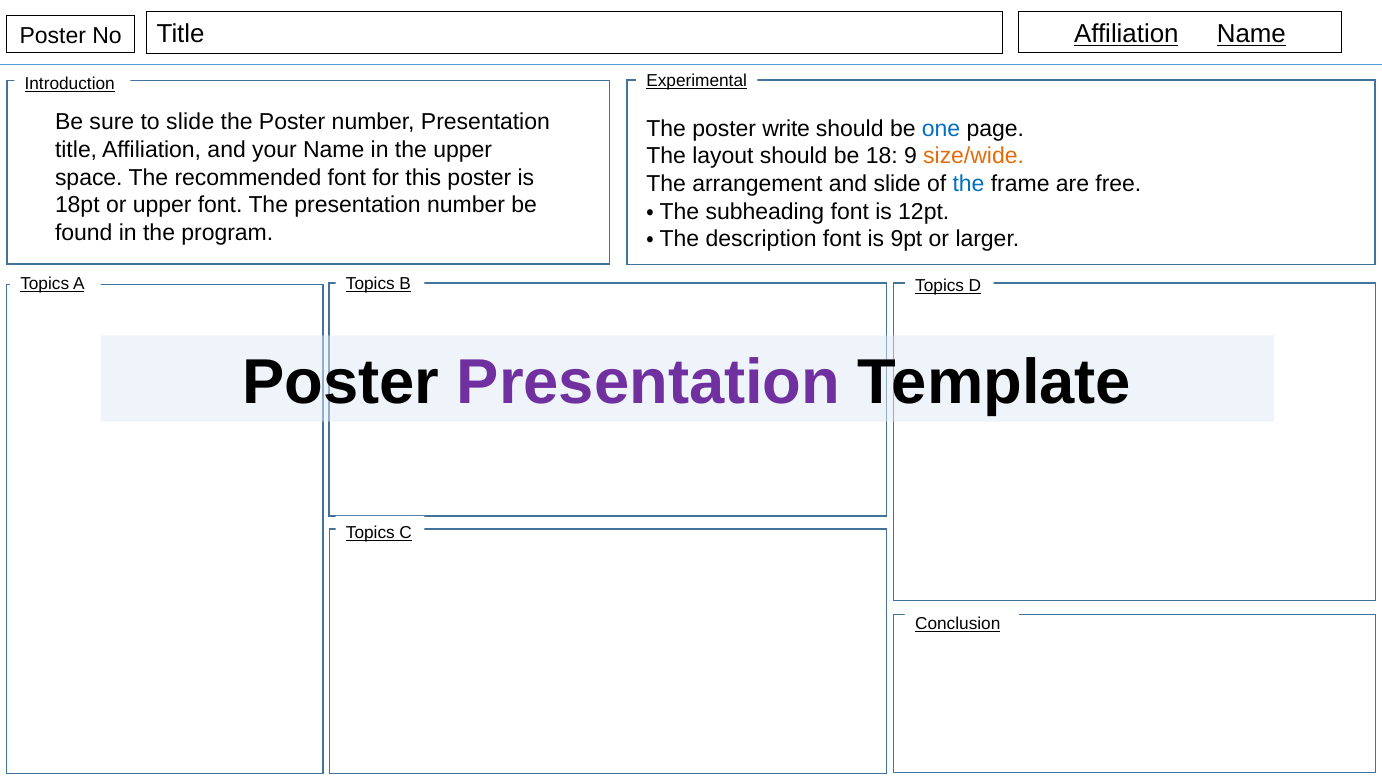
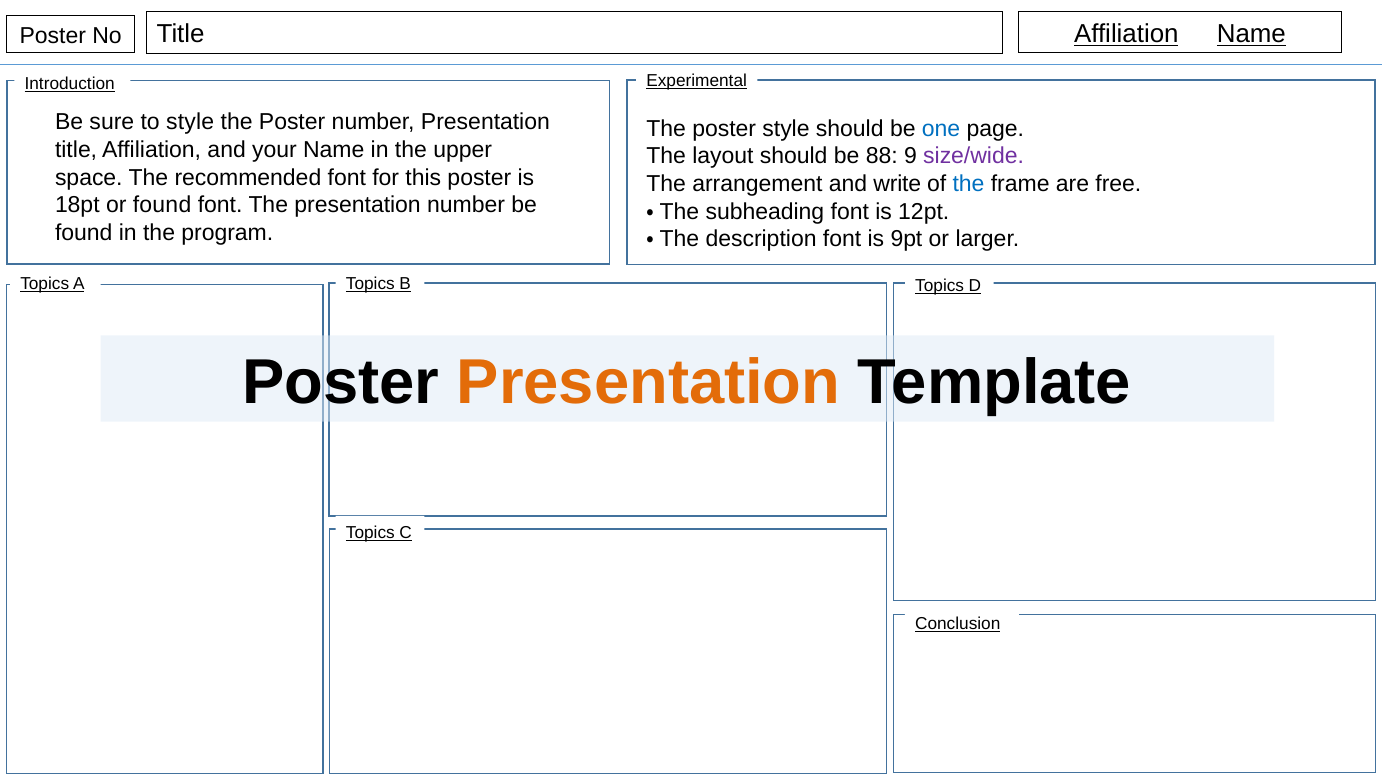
to slide: slide -> style
poster write: write -> style
18: 18 -> 88
size/wide colour: orange -> purple
and slide: slide -> write
or upper: upper -> found
Presentation at (649, 383) colour: purple -> orange
